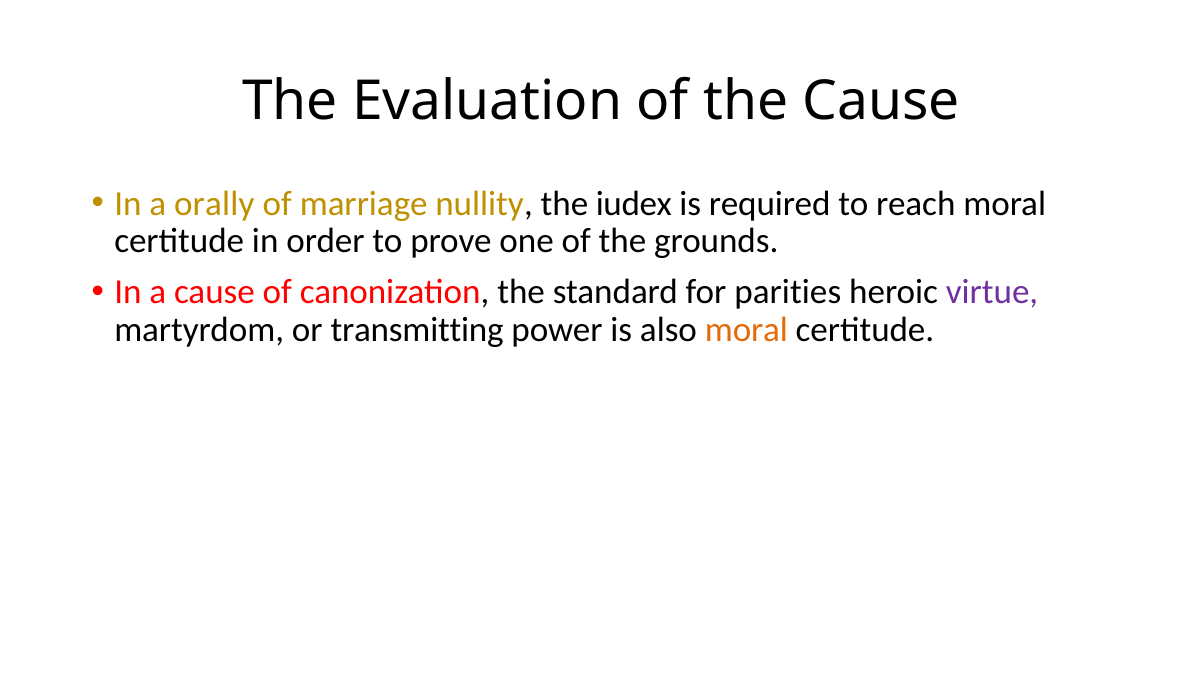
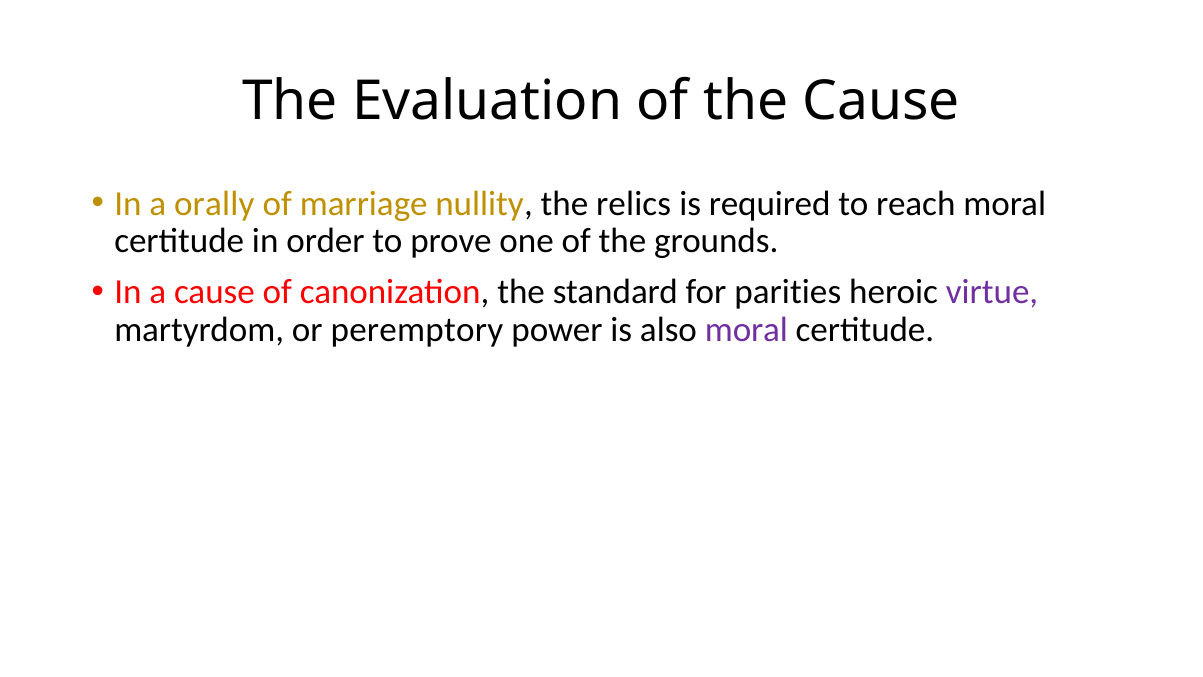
iudex: iudex -> relics
transmitting: transmitting -> peremptory
moral at (746, 330) colour: orange -> purple
